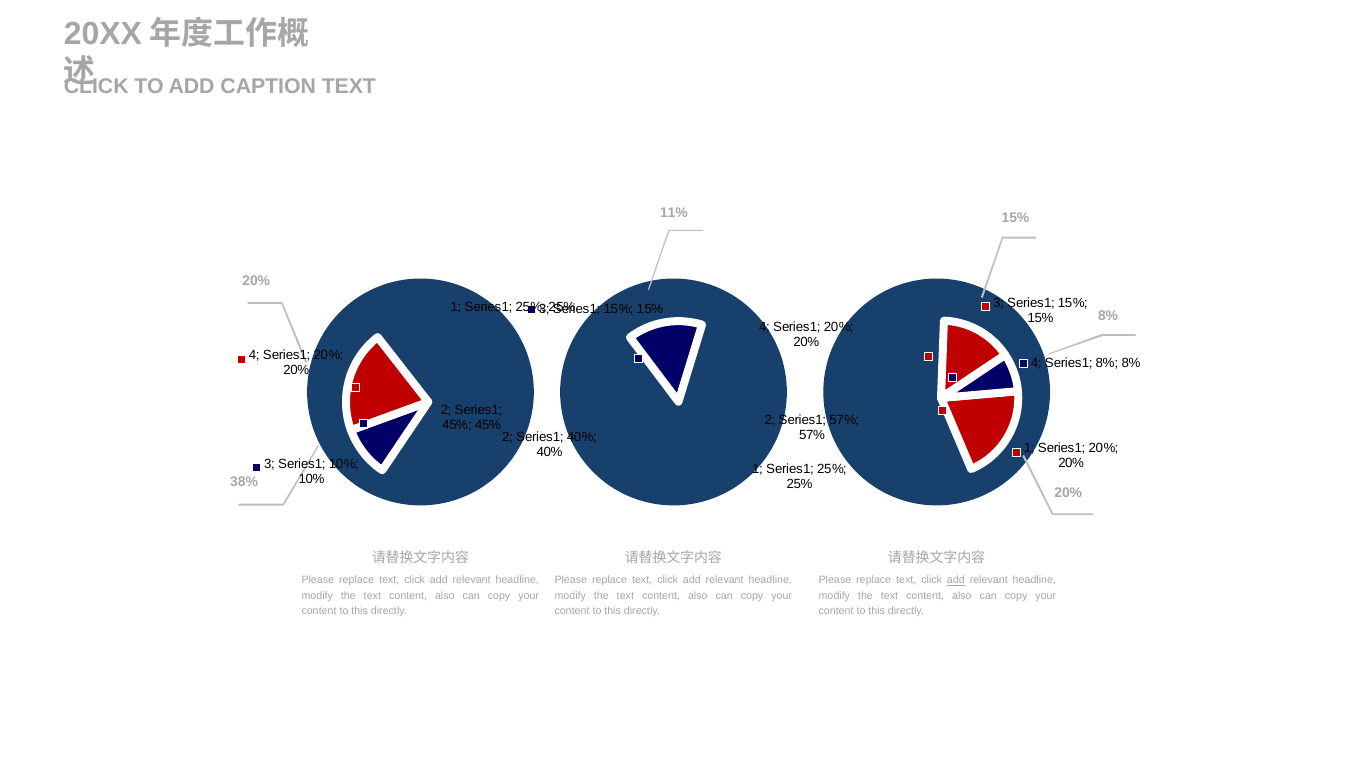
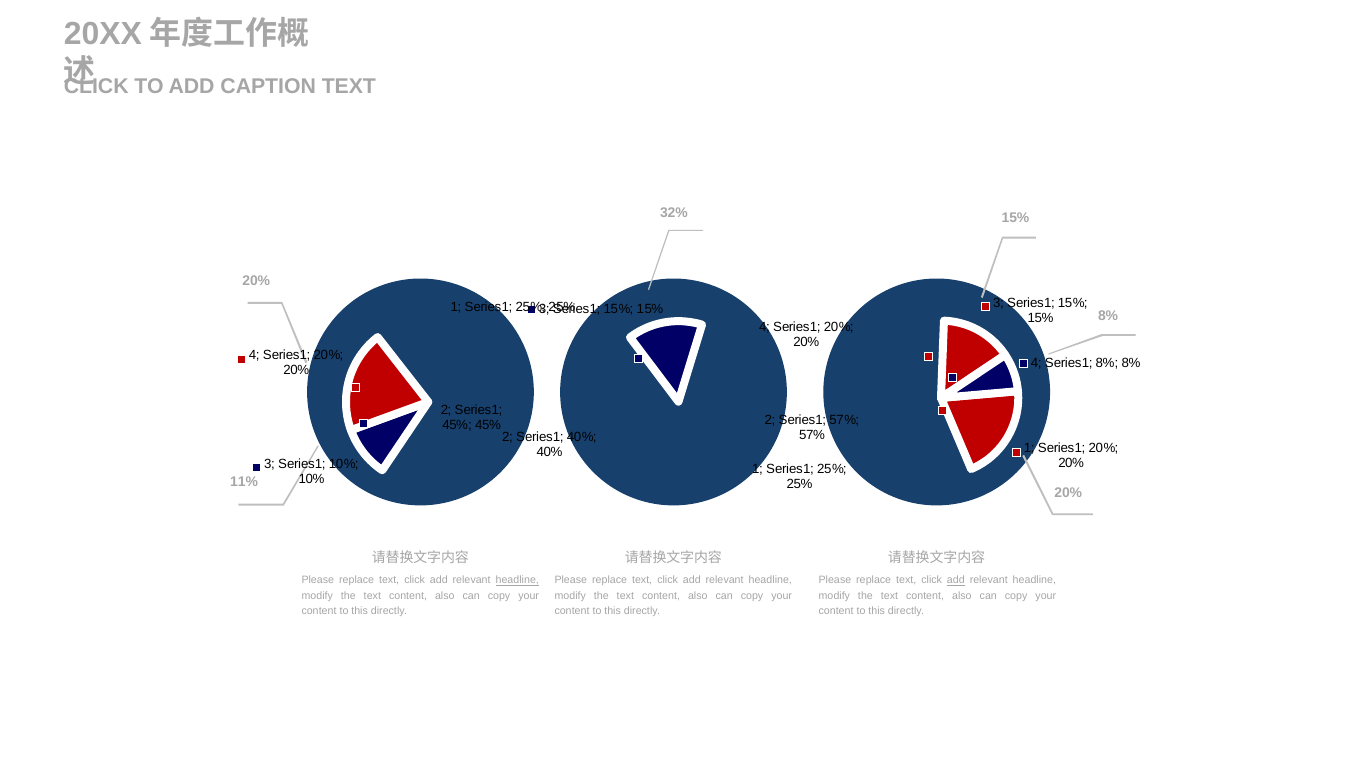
11%: 11% -> 32%
38%: 38% -> 11%
headline at (517, 580) underline: none -> present
